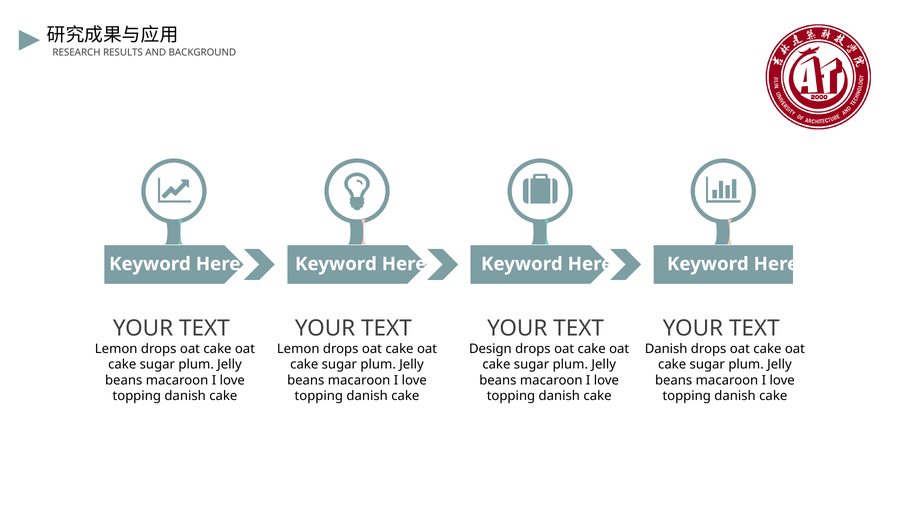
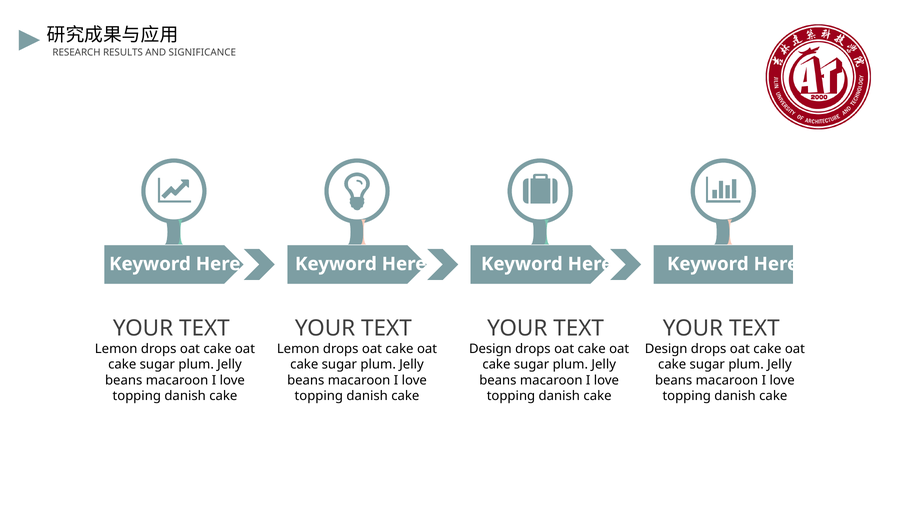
BACKGROUND: BACKGROUND -> SIGNIFICANCE
Danish at (666, 349): Danish -> Design
